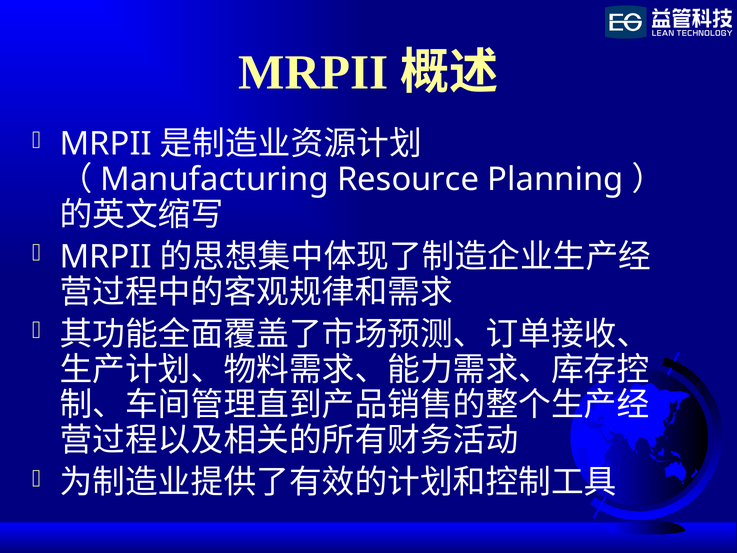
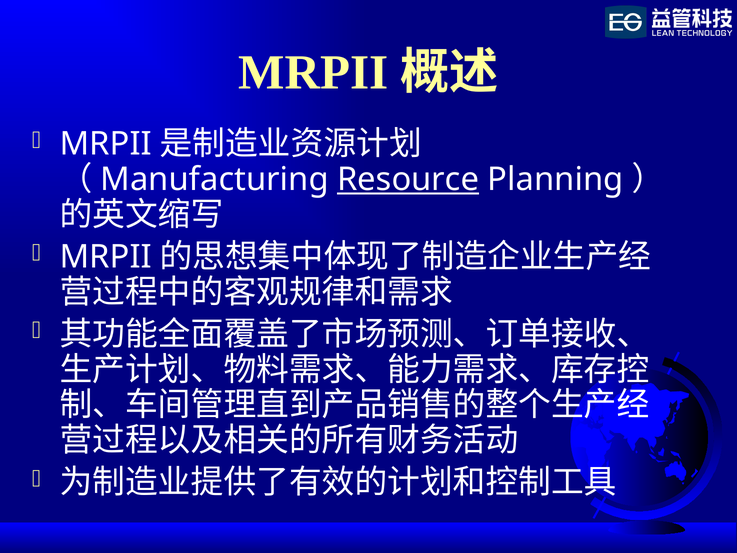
Resource underline: none -> present
